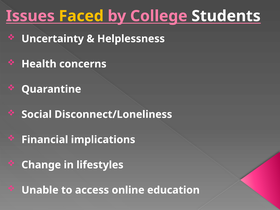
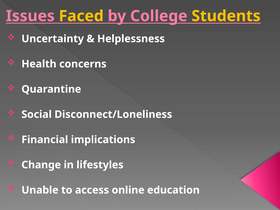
Students colour: white -> yellow
